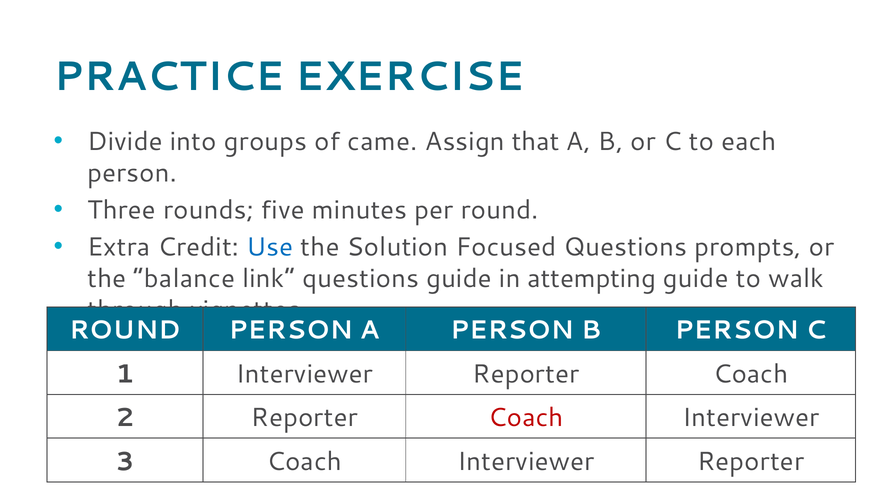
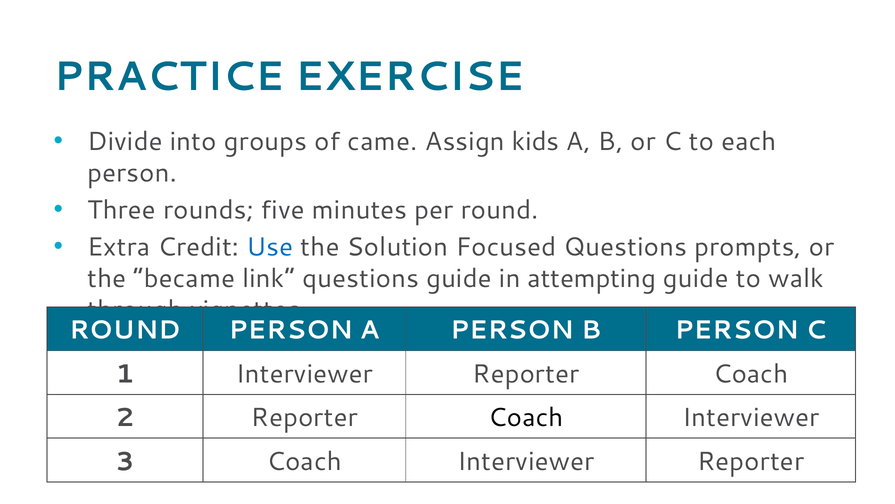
that: that -> kids
balance: balance -> became
Coach at (526, 417) colour: red -> black
